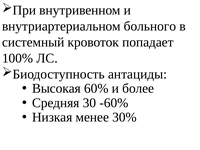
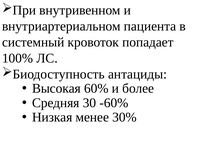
больного: больного -> пациента
